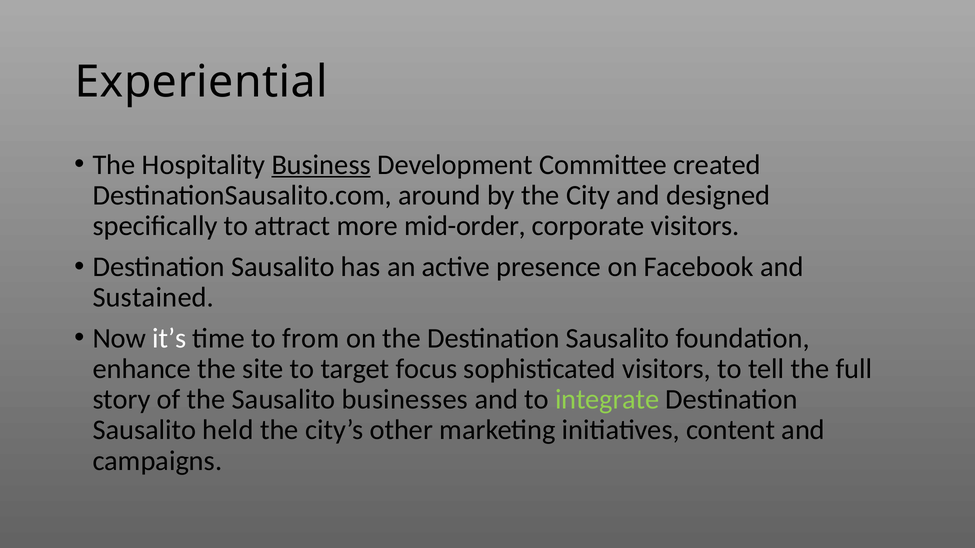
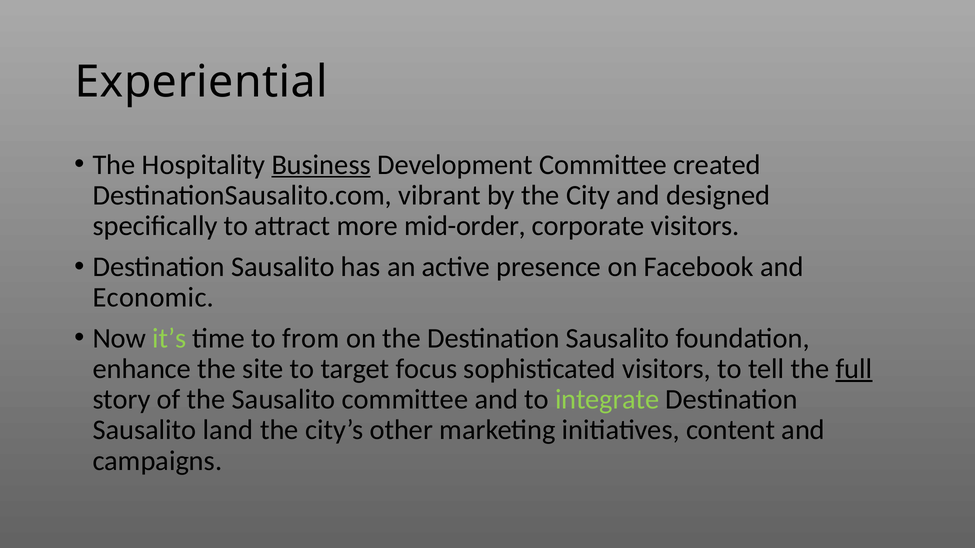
around: around -> vibrant
Sustained: Sustained -> Economic
it’s colour: white -> light green
full underline: none -> present
Sausalito businesses: businesses -> committee
held: held -> land
